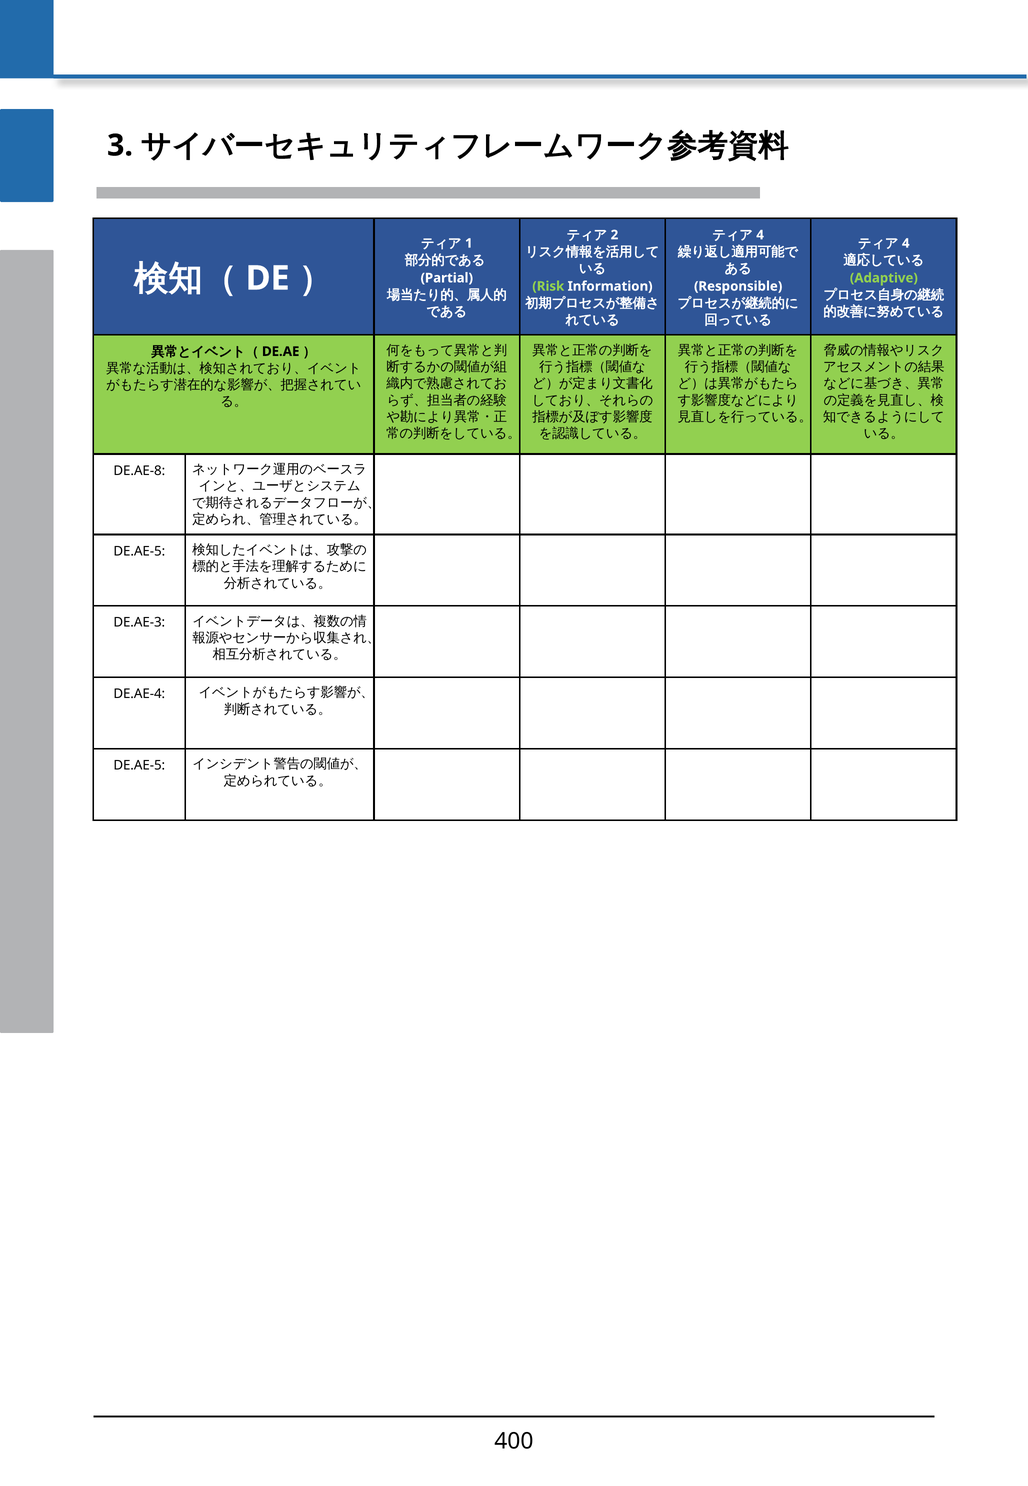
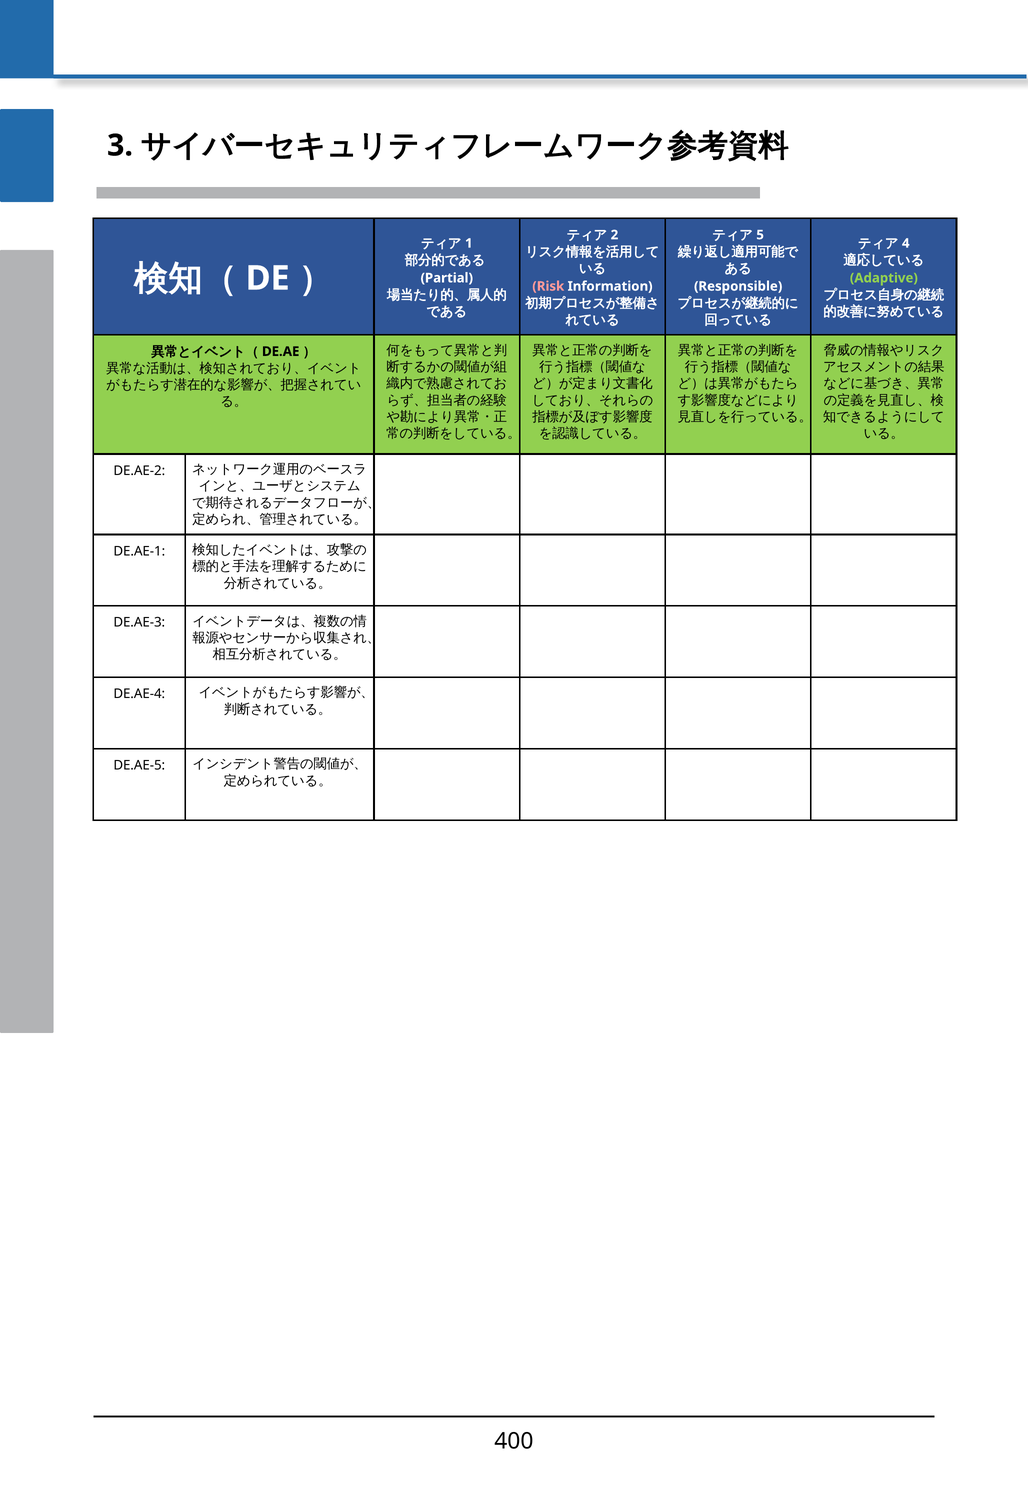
4 at (760, 235): 4 -> 5
Risk colour: light green -> pink
DE.AE-8: DE.AE-8 -> DE.AE-2
DE.AE-5 at (139, 551): DE.AE-5 -> DE.AE-1
